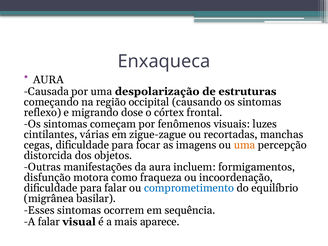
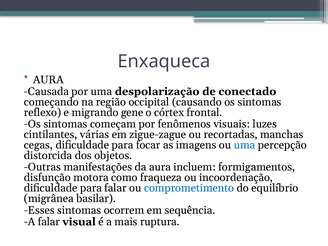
estruturas: estruturas -> conectado
dose: dose -> gene
uma at (244, 145) colour: orange -> blue
aparece: aparece -> ruptura
